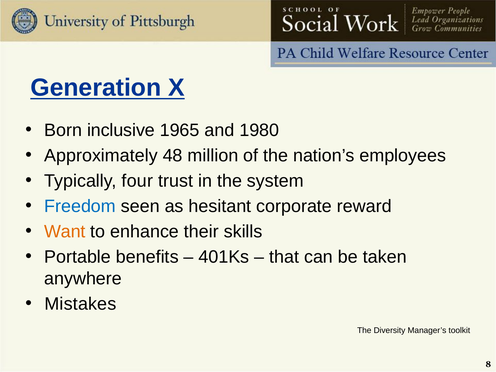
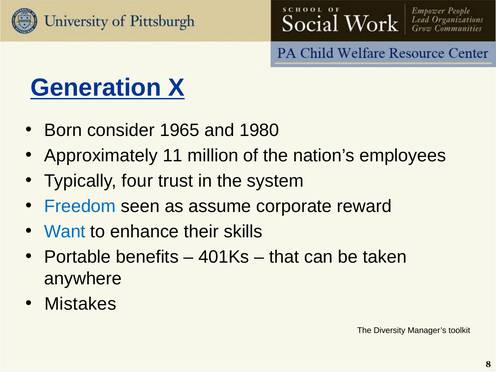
inclusive: inclusive -> consider
48: 48 -> 11
hesitant: hesitant -> assume
Want colour: orange -> blue
